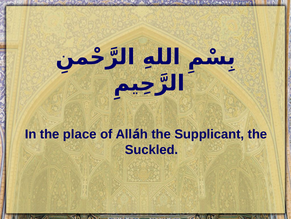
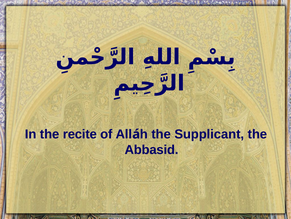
place: place -> recite
Suckled: Suckled -> Abbasid
